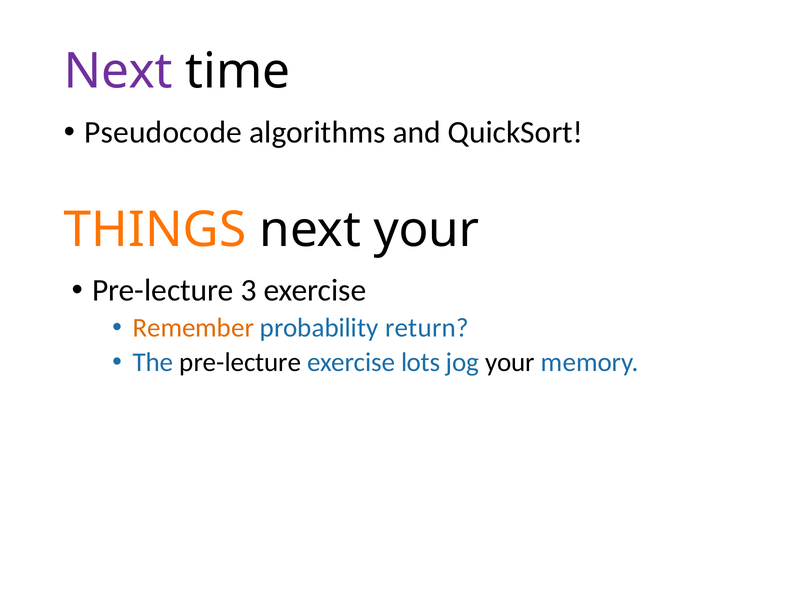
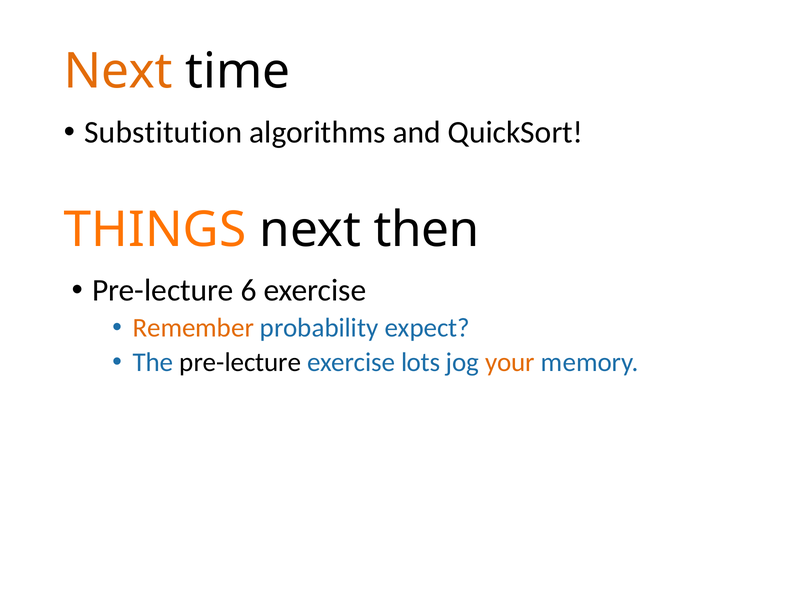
Next at (118, 72) colour: purple -> orange
Pseudocode: Pseudocode -> Substitution
next your: your -> then
3: 3 -> 6
return: return -> expect
your at (510, 363) colour: black -> orange
